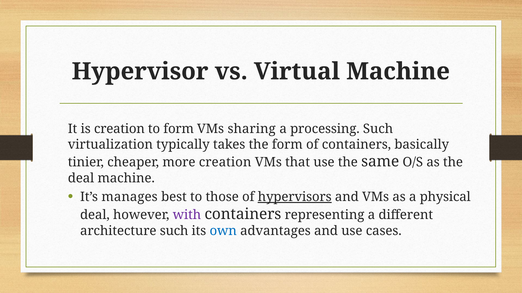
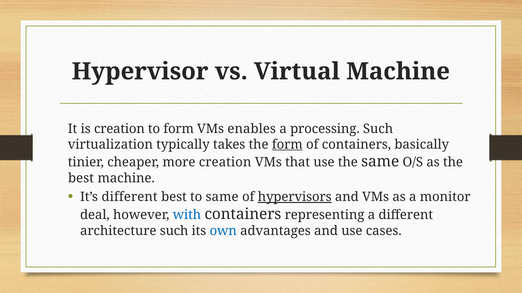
sharing: sharing -> enables
form at (287, 145) underline: none -> present
deal at (81, 179): deal -> best
It’s manages: manages -> different
to those: those -> same
physical: physical -> monitor
with colour: purple -> blue
